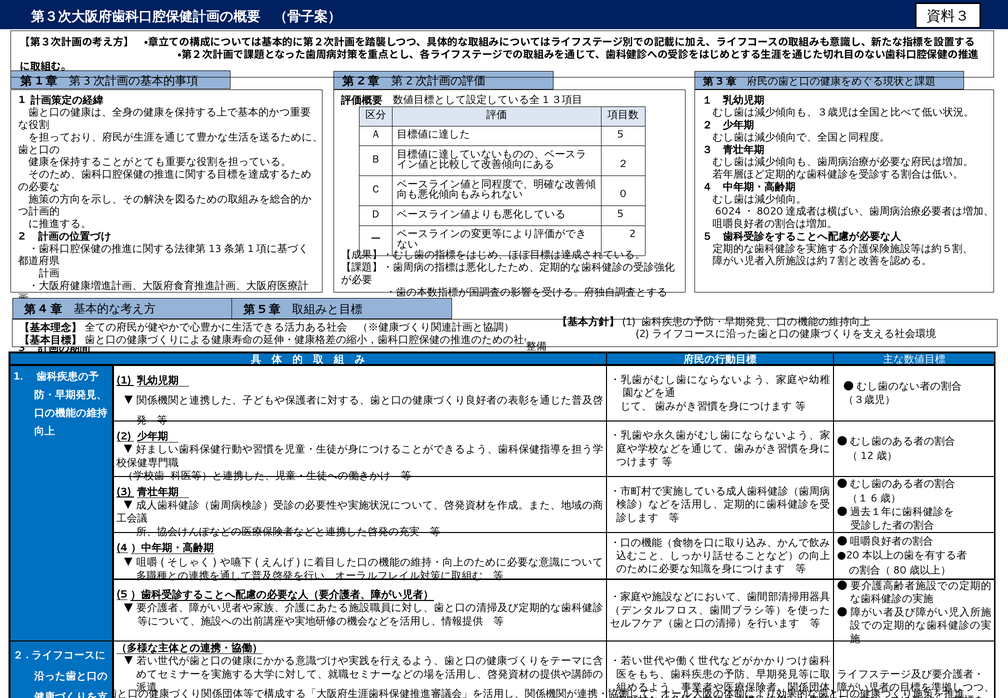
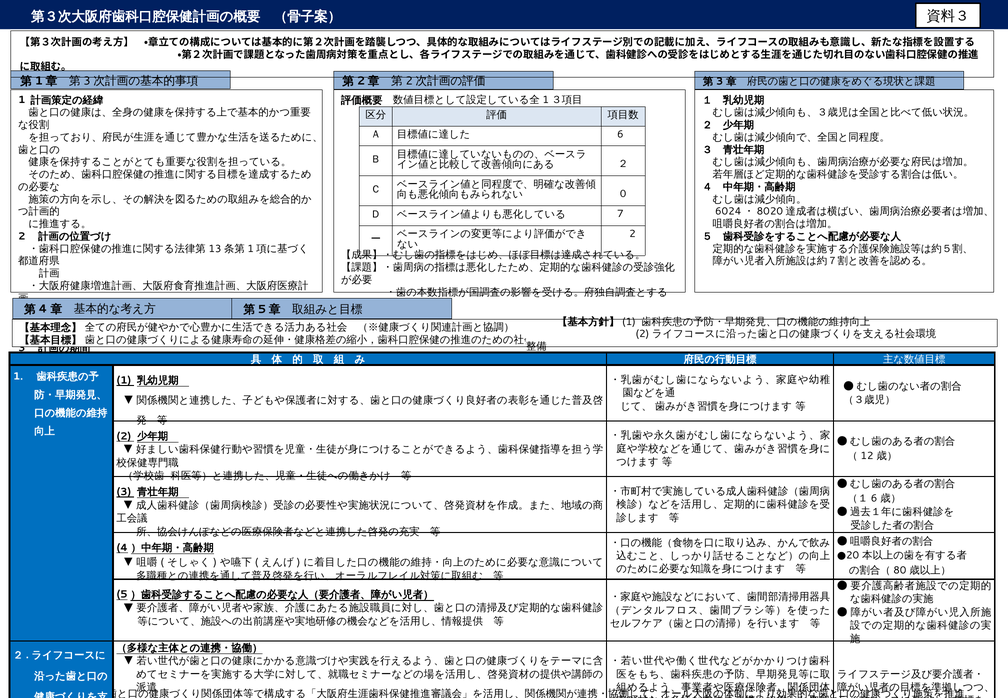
5 at (620, 134): 5 -> 6
5 at (620, 214): 5 -> 7
